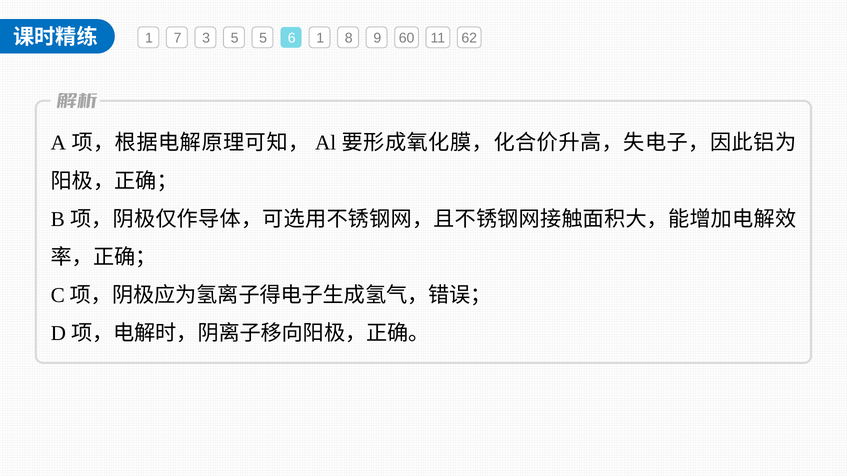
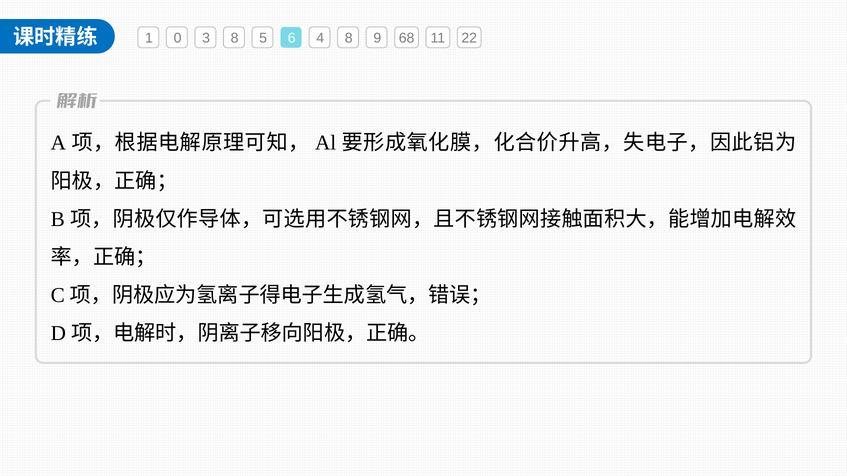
7: 7 -> 0
3 5: 5 -> 8
6 1: 1 -> 4
60: 60 -> 68
62: 62 -> 22
